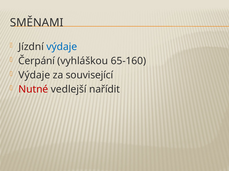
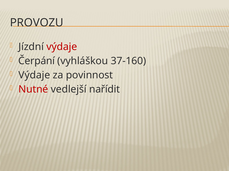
SMĚNAMI: SMĚNAMI -> PROVOZU
výdaje at (62, 47) colour: blue -> red
65-160: 65-160 -> 37-160
související: související -> povinnost
